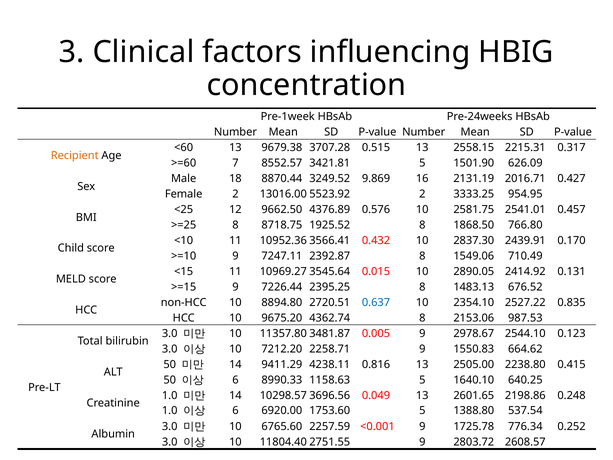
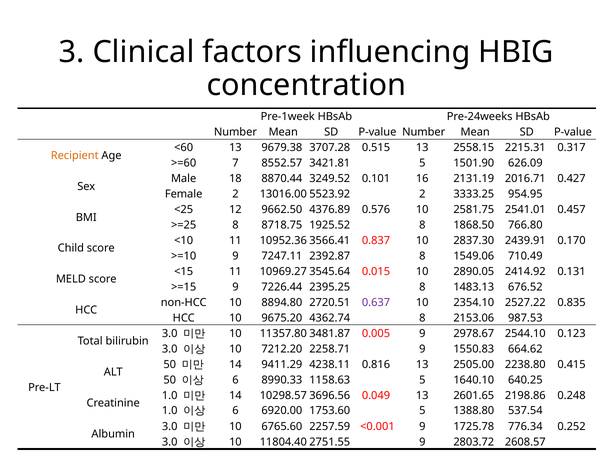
9.869: 9.869 -> 0.101
0.432: 0.432 -> 0.837
0.637 colour: blue -> purple
